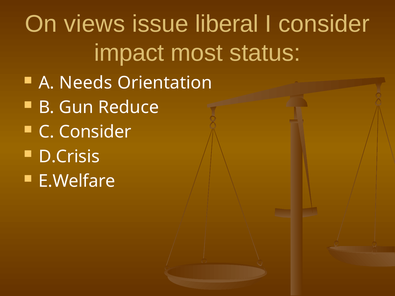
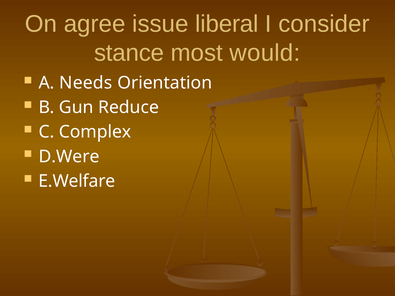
views: views -> agree
impact: impact -> stance
status: status -> would
C Consider: Consider -> Complex
D.Crisis: D.Crisis -> D.Were
